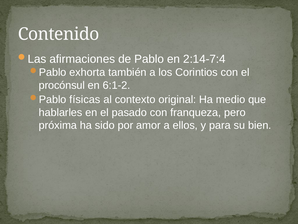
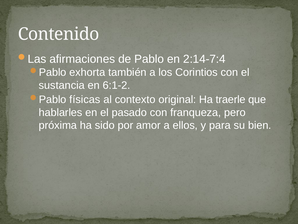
procónsul: procónsul -> sustancia
medio: medio -> traerle
